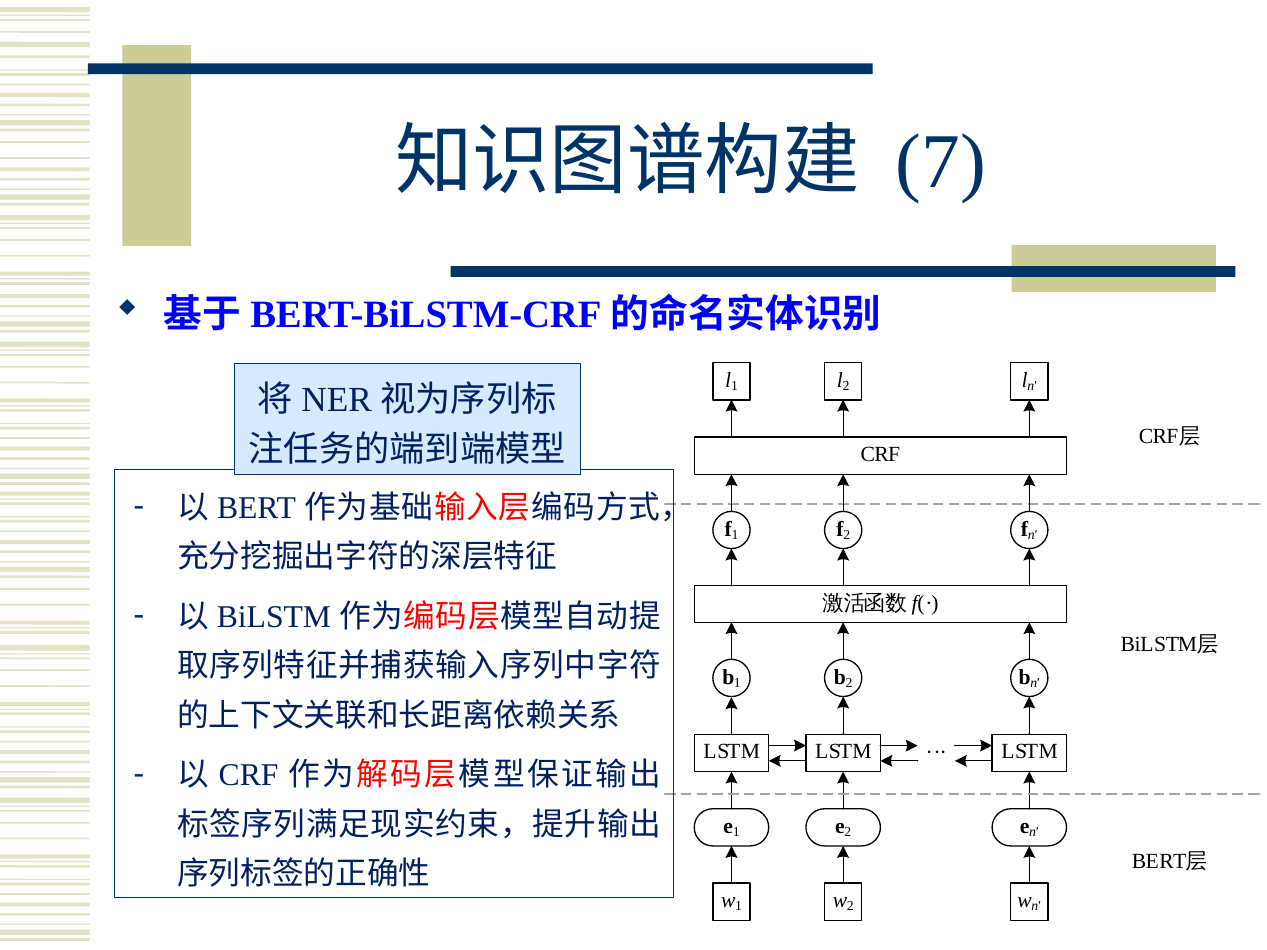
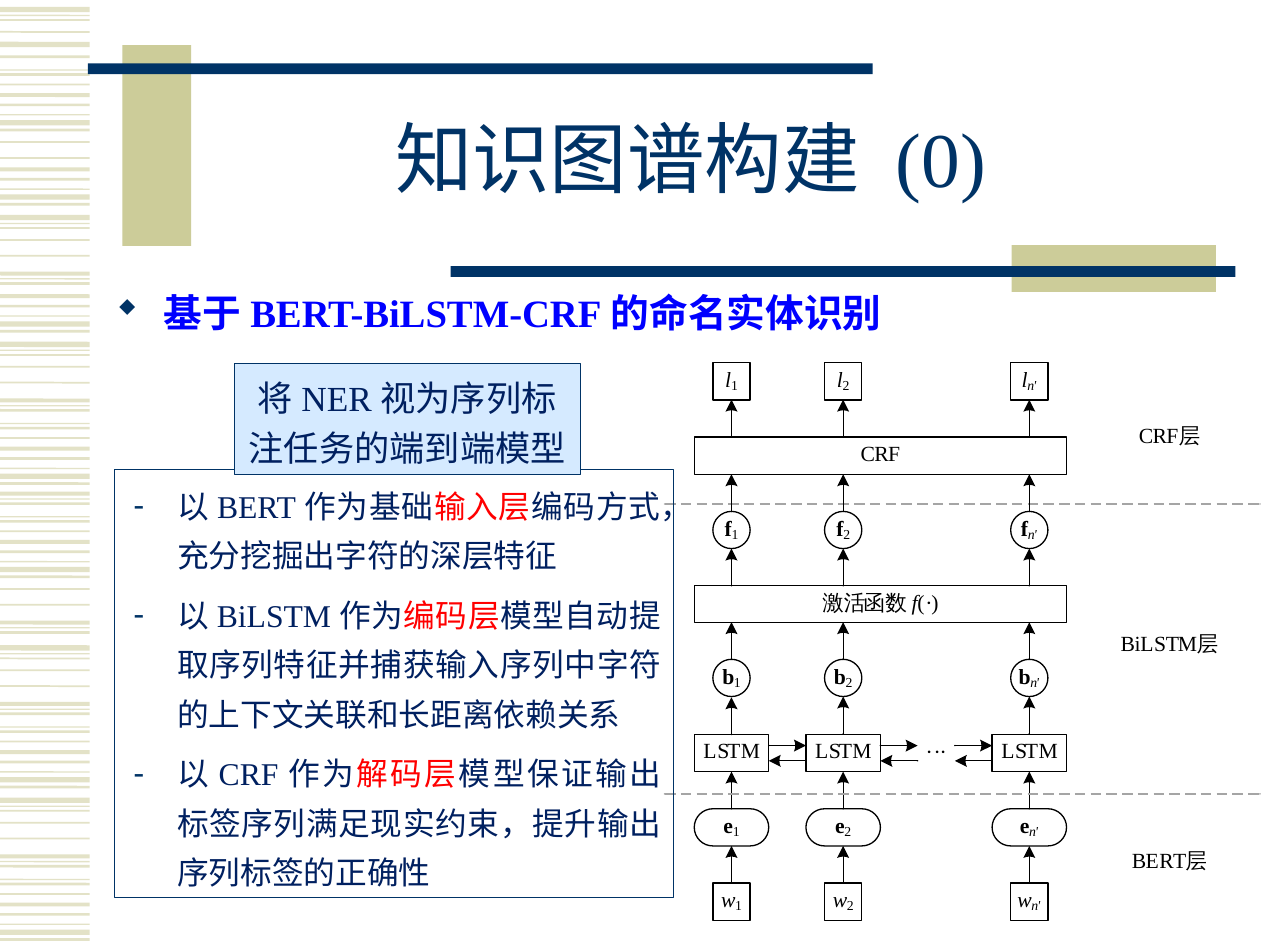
7: 7 -> 0
